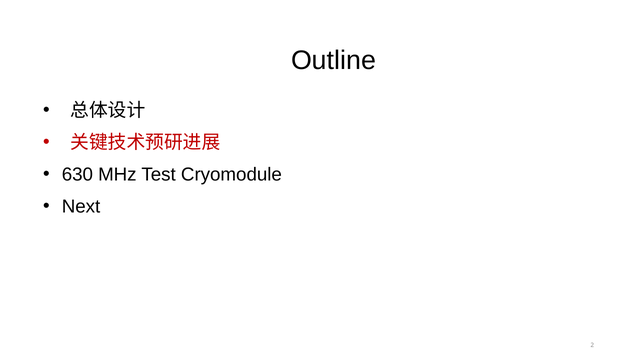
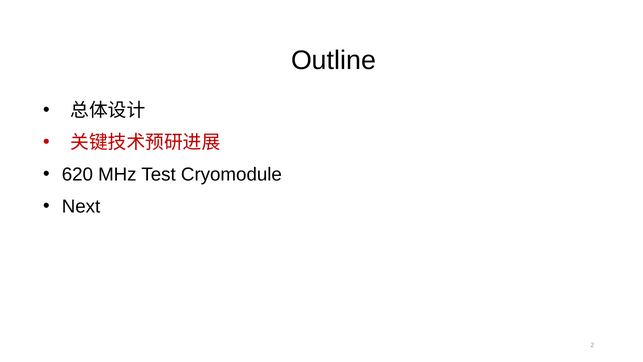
630: 630 -> 620
